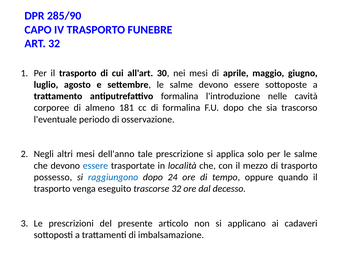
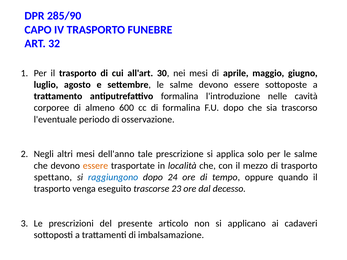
181: 181 -> 600
essere at (95, 166) colour: blue -> orange
possesso: possesso -> spettano
trascorse 32: 32 -> 23
